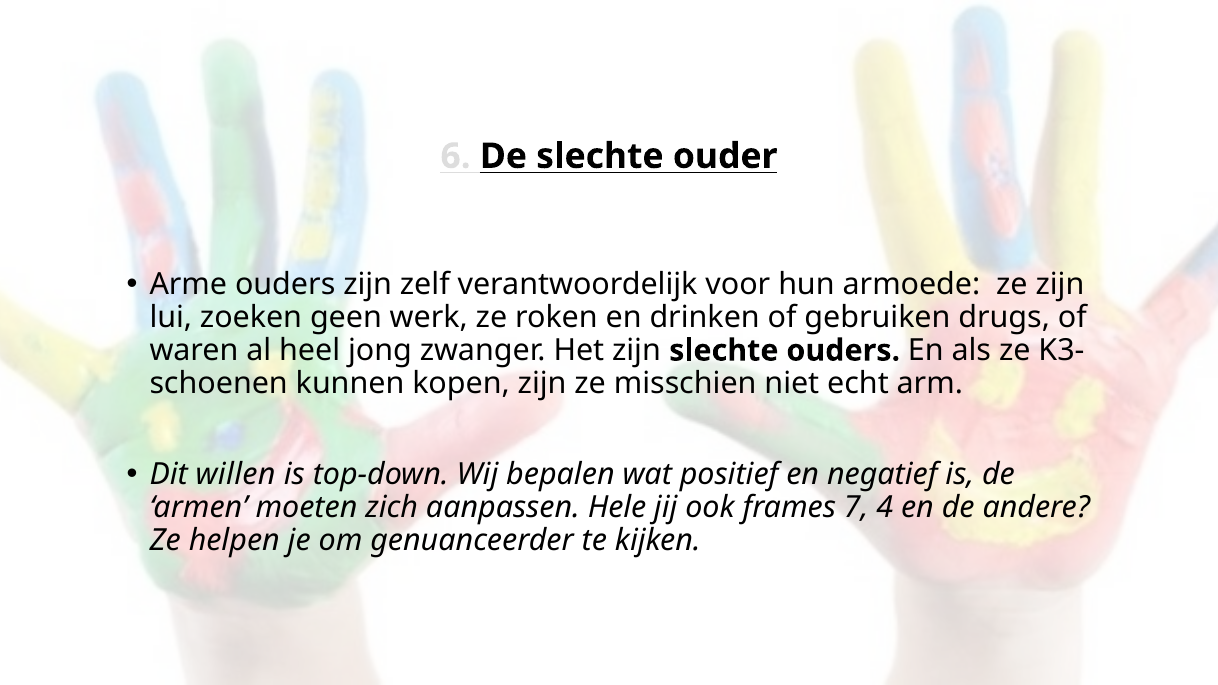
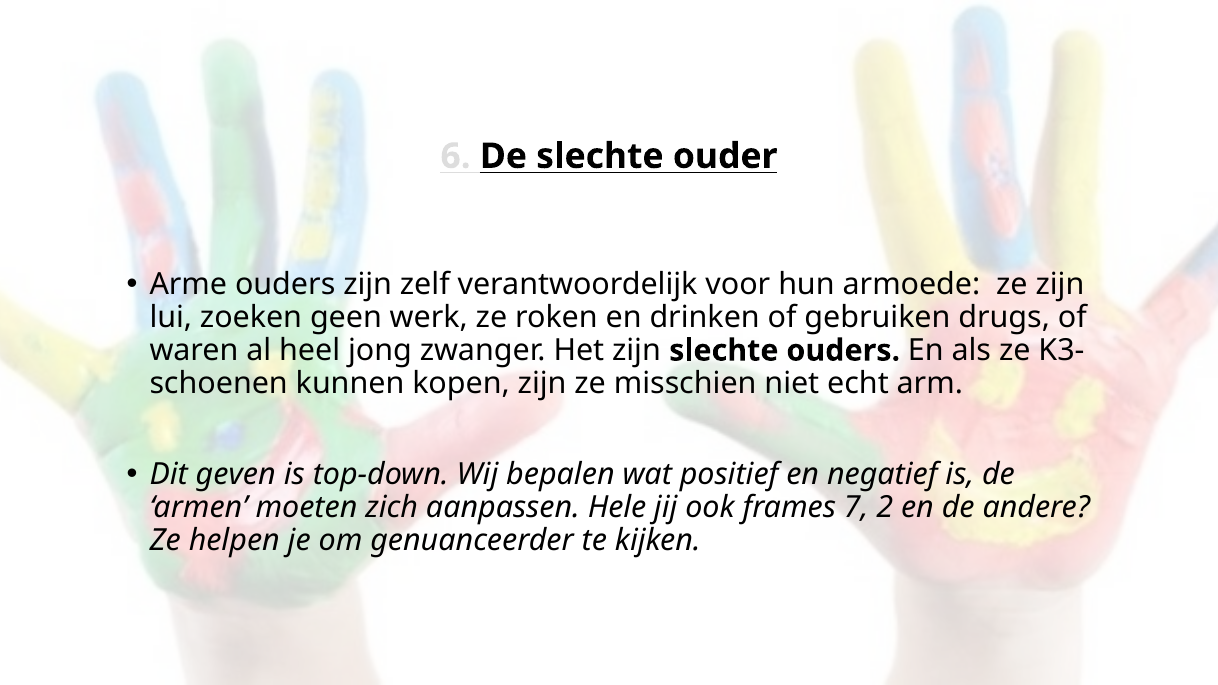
willen: willen -> geven
4: 4 -> 2
